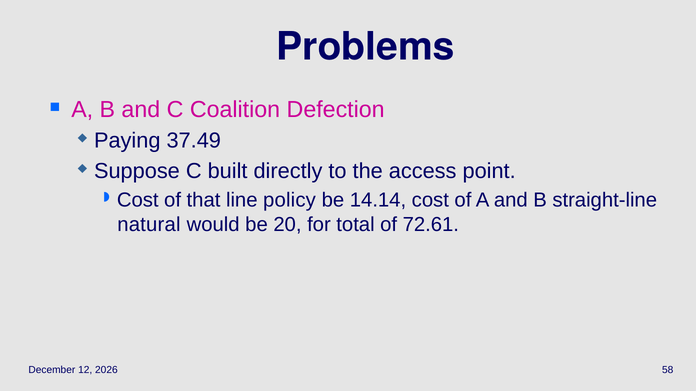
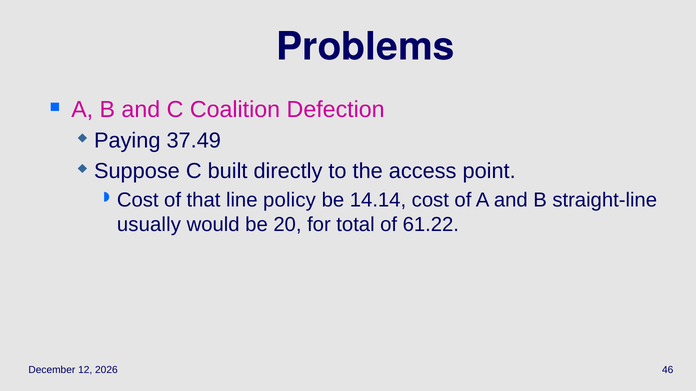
natural: natural -> usually
72.61: 72.61 -> 61.22
58: 58 -> 46
